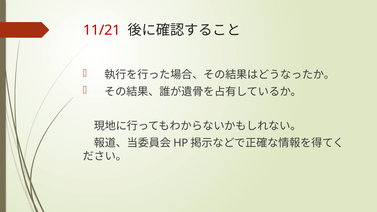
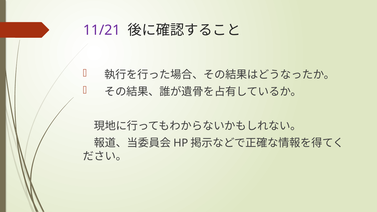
11/21 colour: red -> purple
